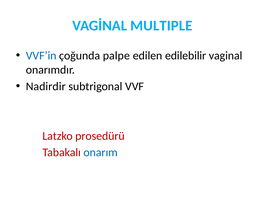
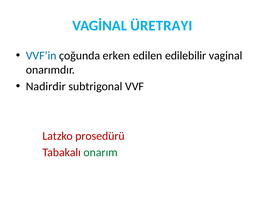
MULTIPLE: MULTIPLE -> ÜRETRAYI
palpe: palpe -> erken
onarım colour: blue -> green
